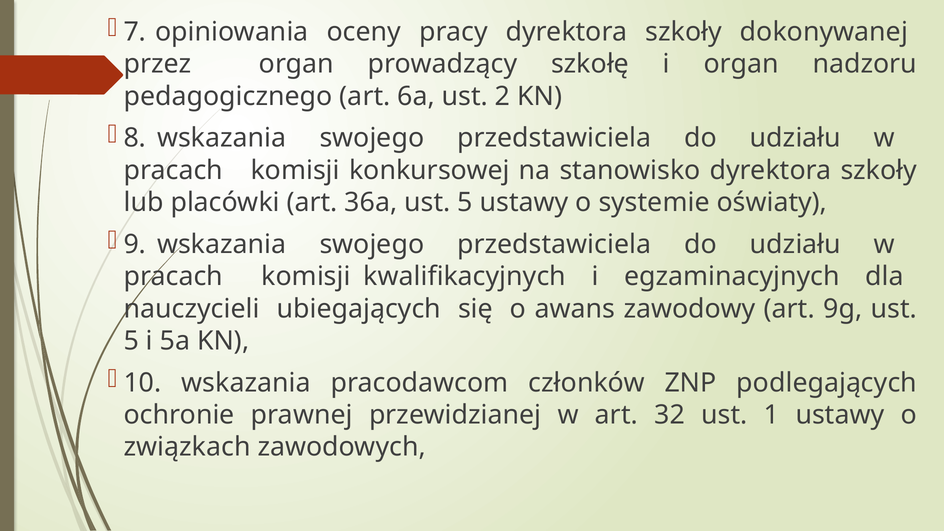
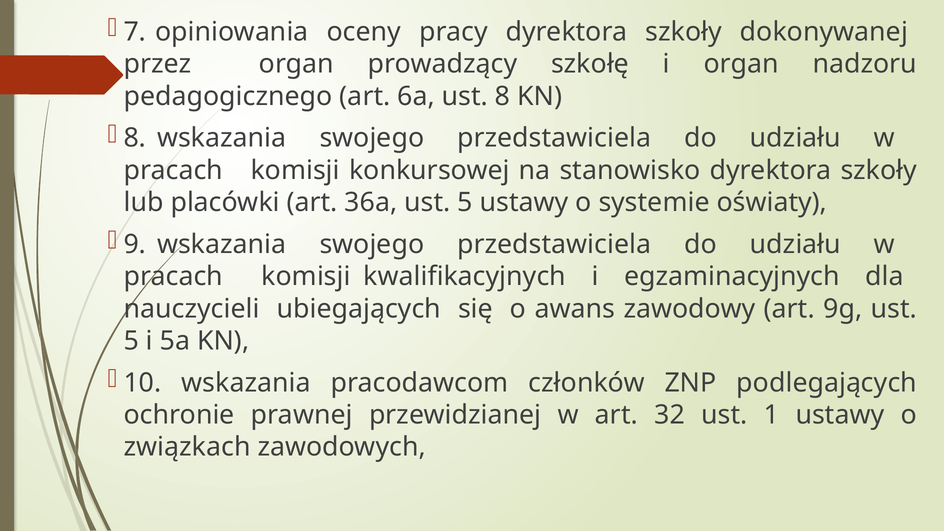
ust 2: 2 -> 8
